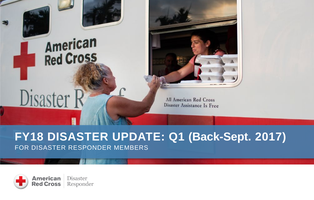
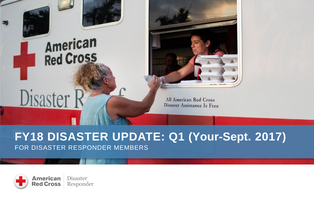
Back-Sept: Back-Sept -> Your-Sept
